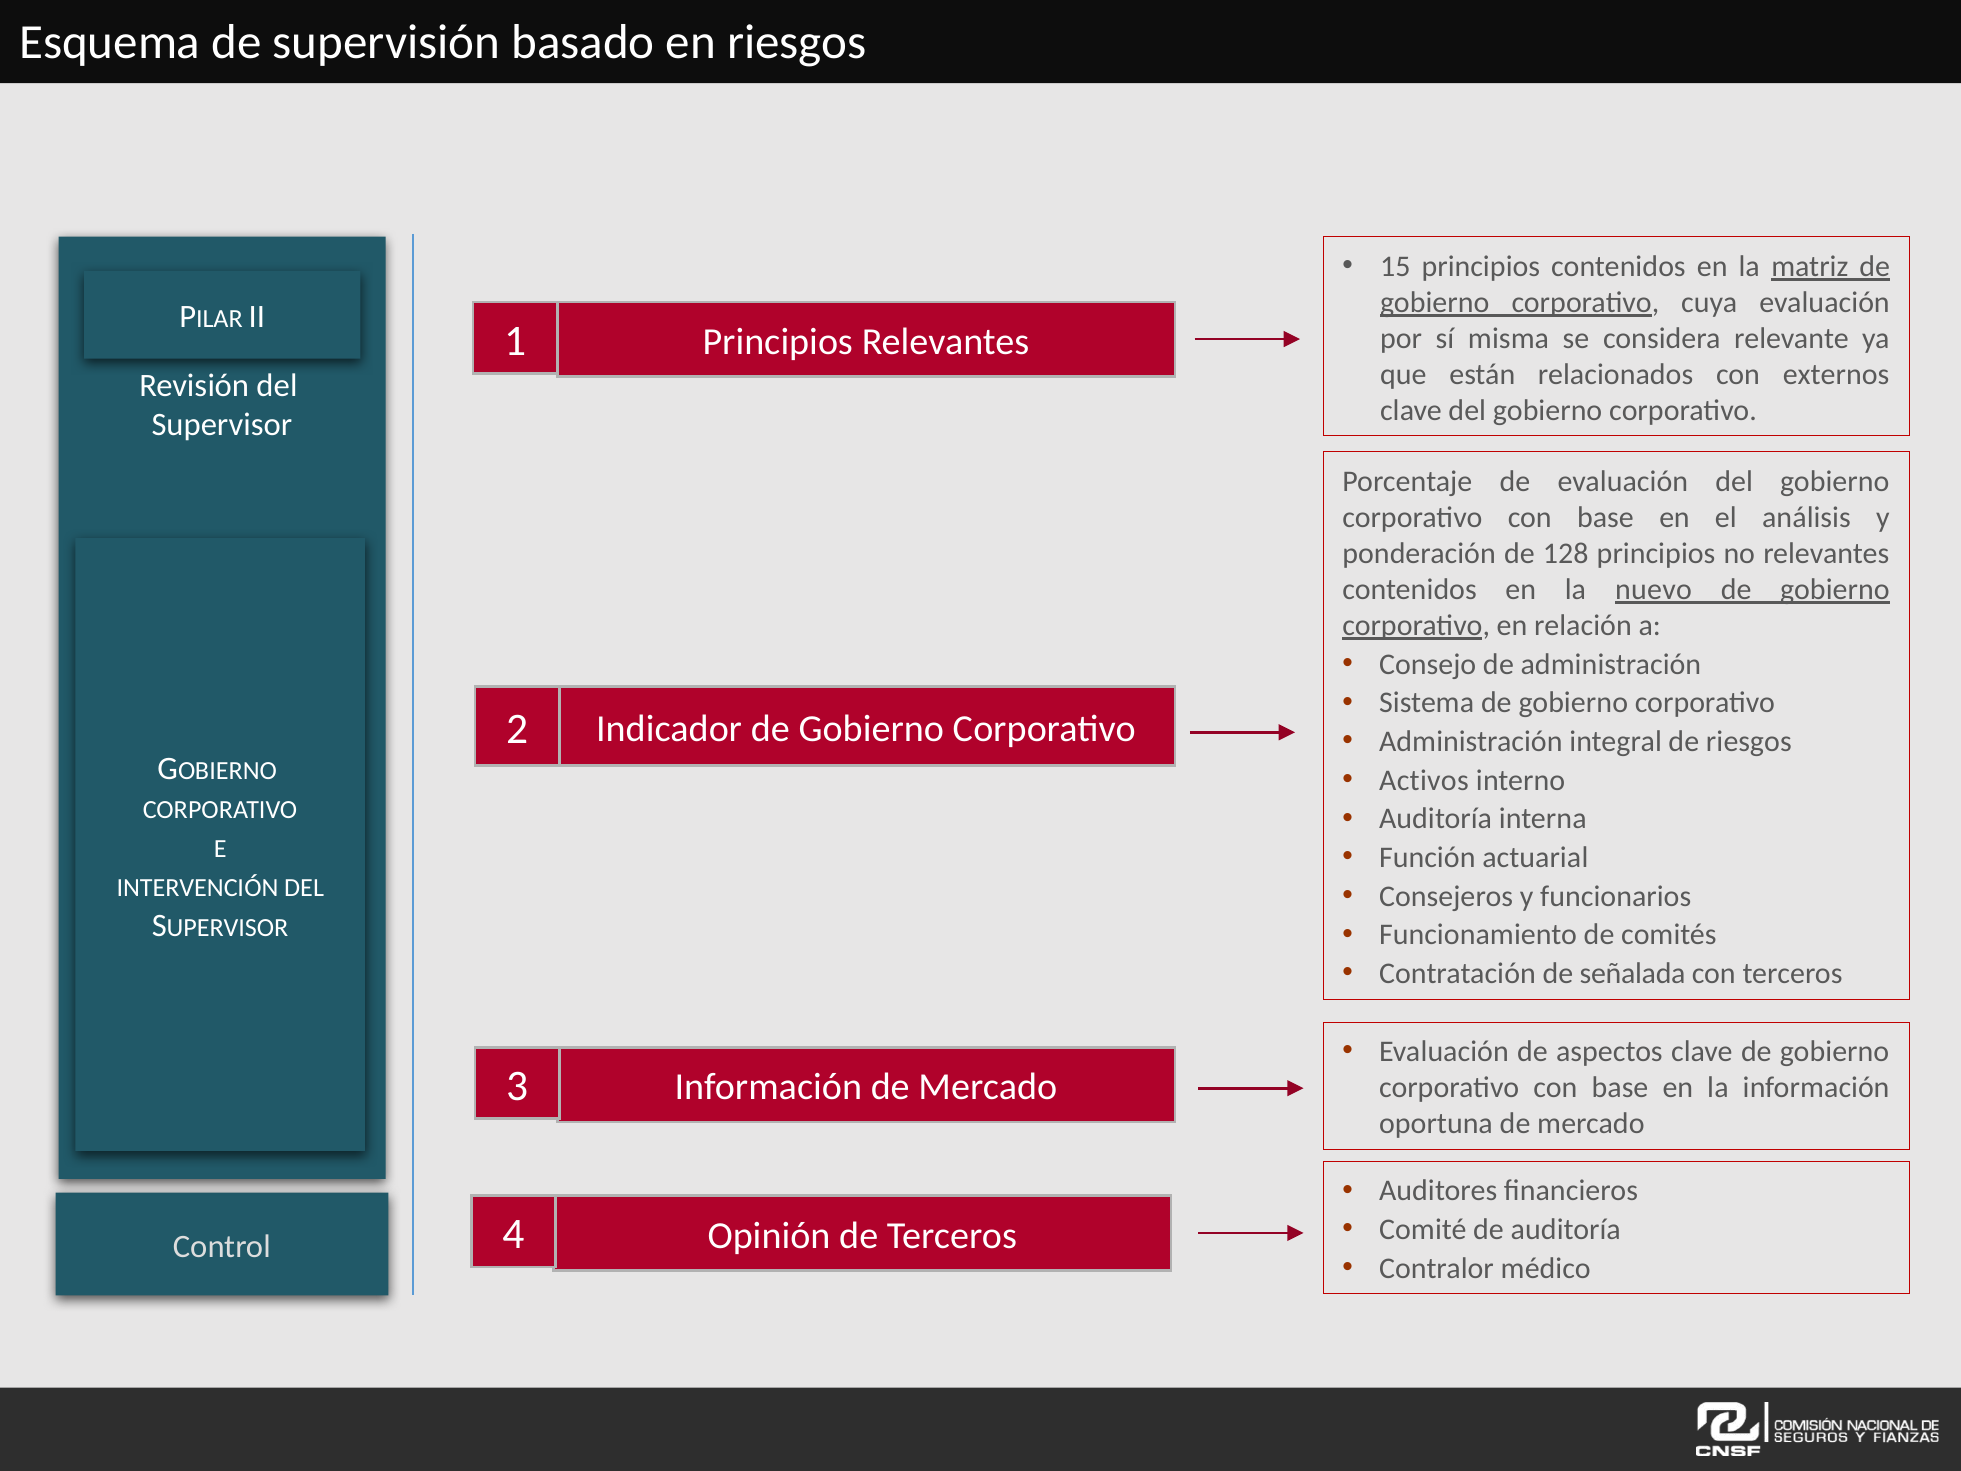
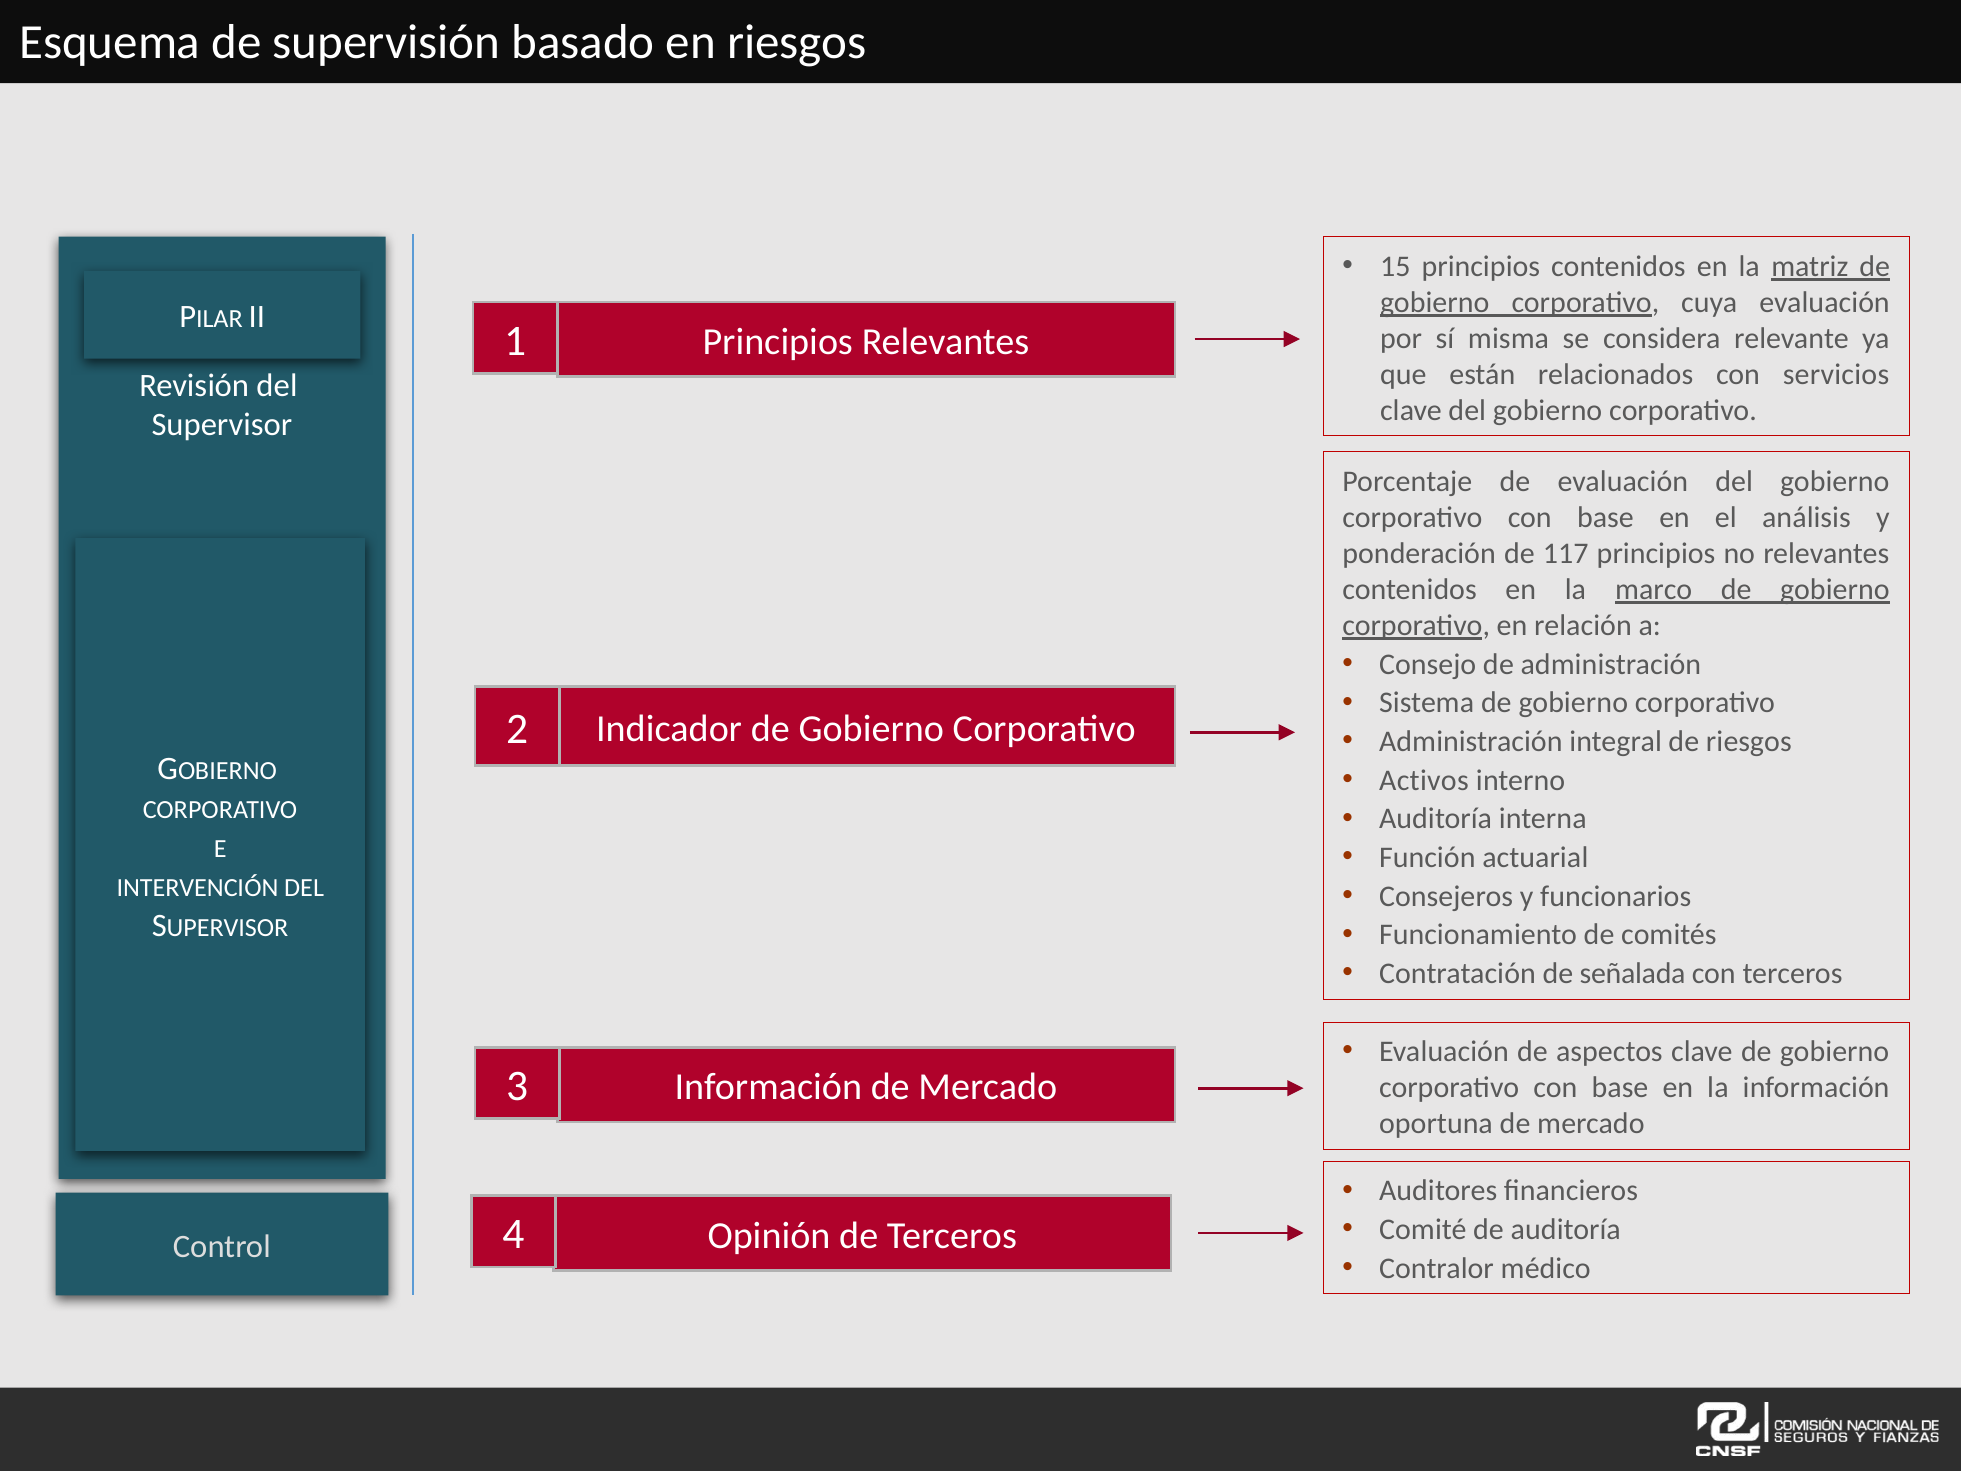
externos: externos -> servicios
128: 128 -> 117
nuevo: nuevo -> marco
